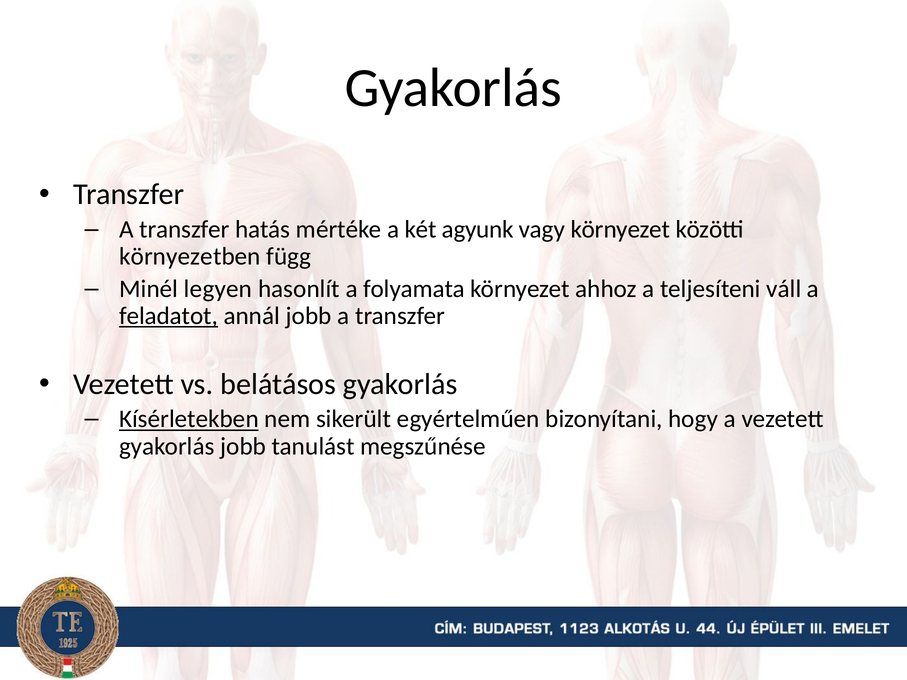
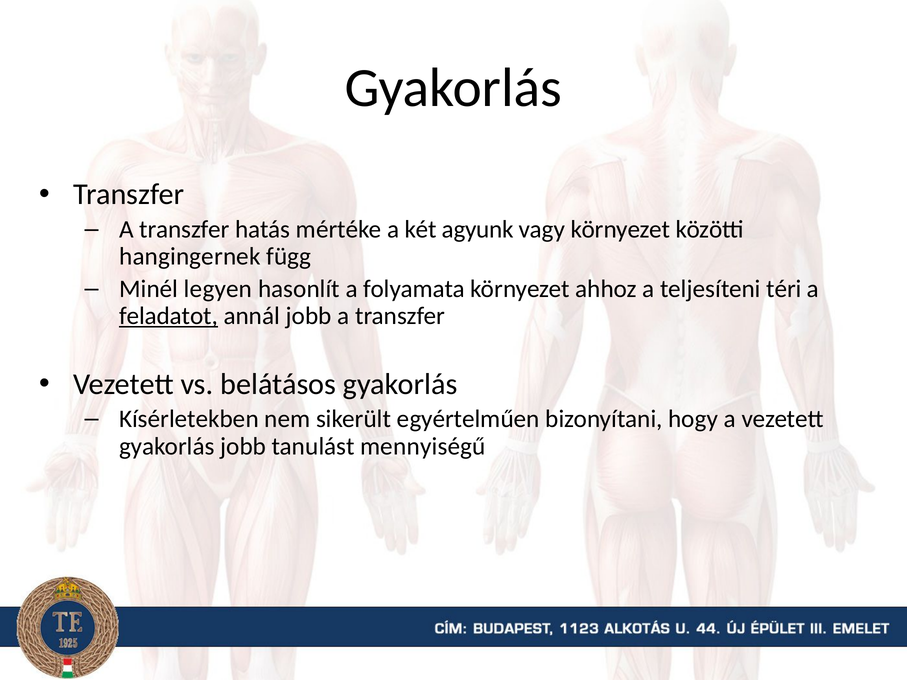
környezetben: környezetben -> hangingernek
váll: váll -> téri
Kísérletekben underline: present -> none
megszűnése: megszűnése -> mennyiségű
